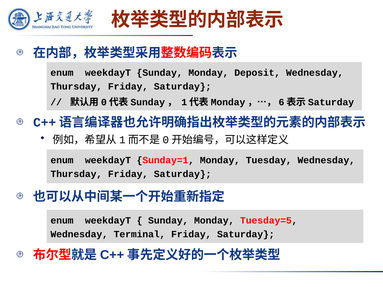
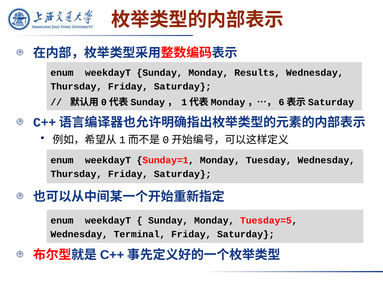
Deposit: Deposit -> Results
